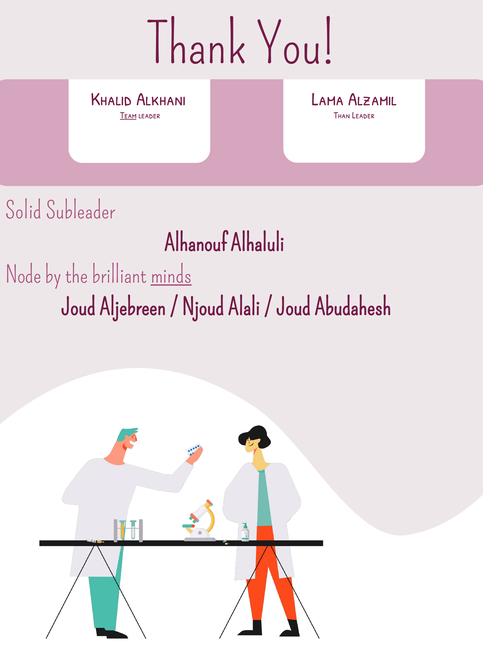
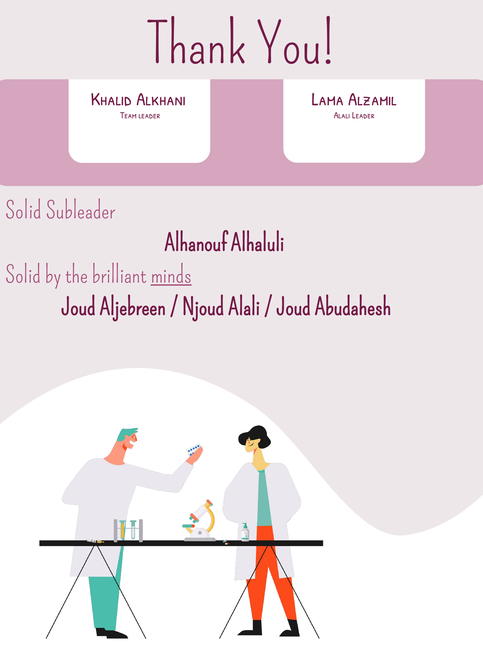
Team underline: present -> none
Than at (342, 115): Than -> Alali
Node at (23, 275): Node -> Solid
